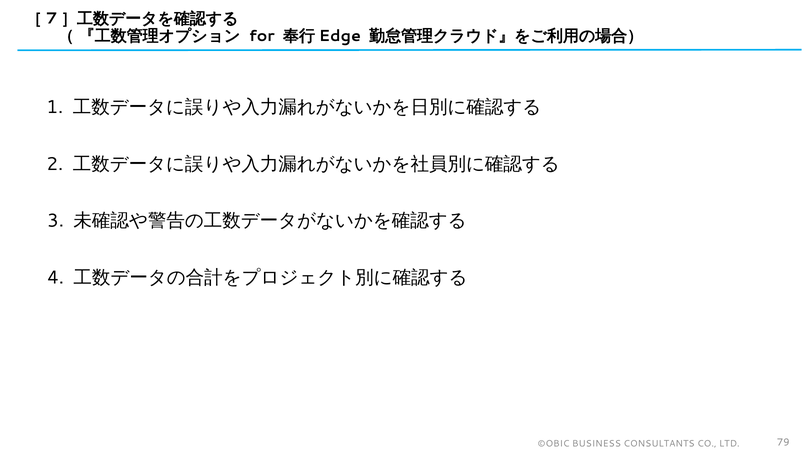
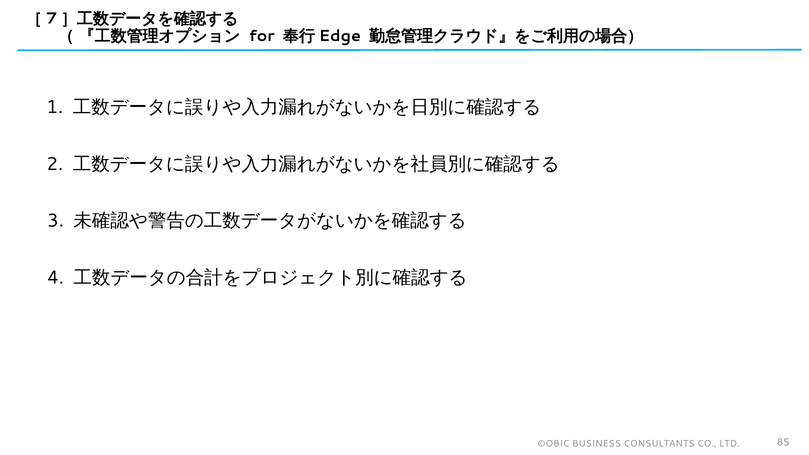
79: 79 -> 85
